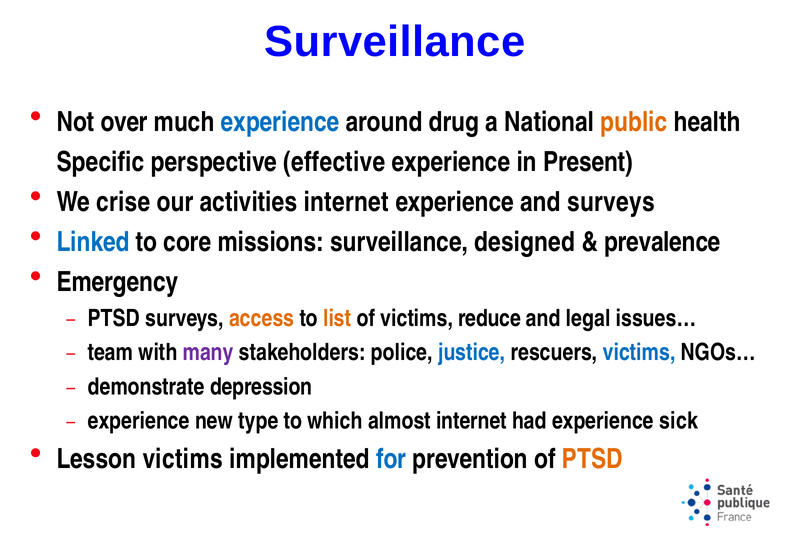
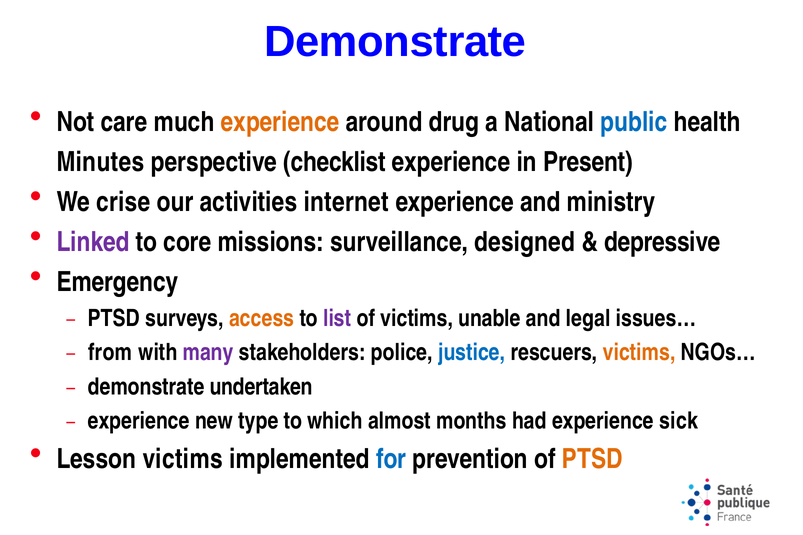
Surveillance at (395, 42): Surveillance -> Demonstrate
over: over -> care
experience at (280, 122) colour: blue -> orange
public colour: orange -> blue
Specific: Specific -> Minutes
effective: effective -> checklist
and surveys: surveys -> ministry
Linked colour: blue -> purple
prevalence: prevalence -> depressive
list colour: orange -> purple
reduce: reduce -> unable
team: team -> from
victims at (639, 353) colour: blue -> orange
depression: depression -> undertaken
almost internet: internet -> months
